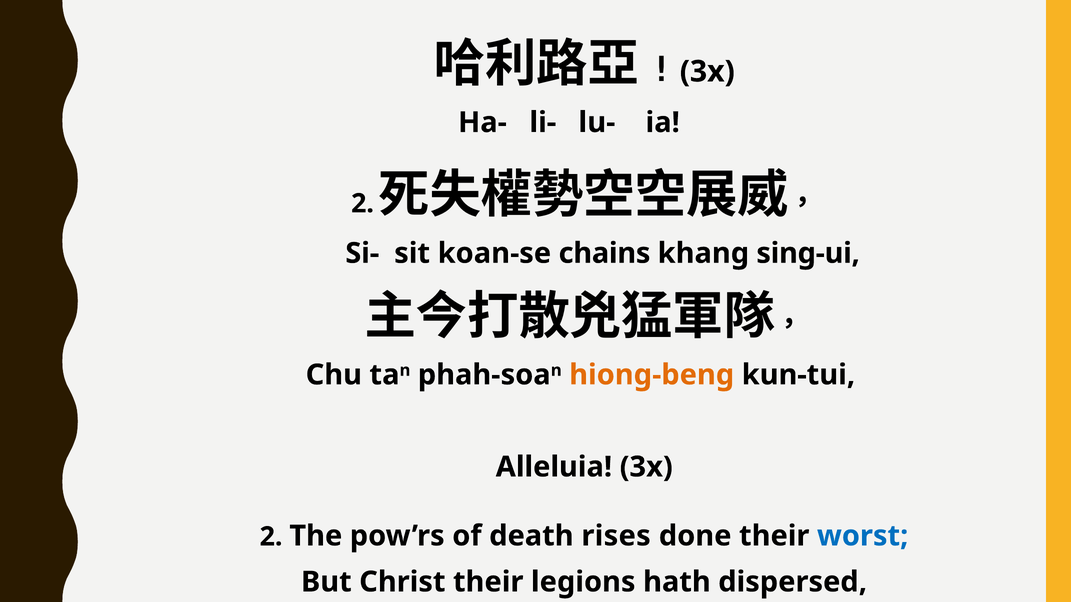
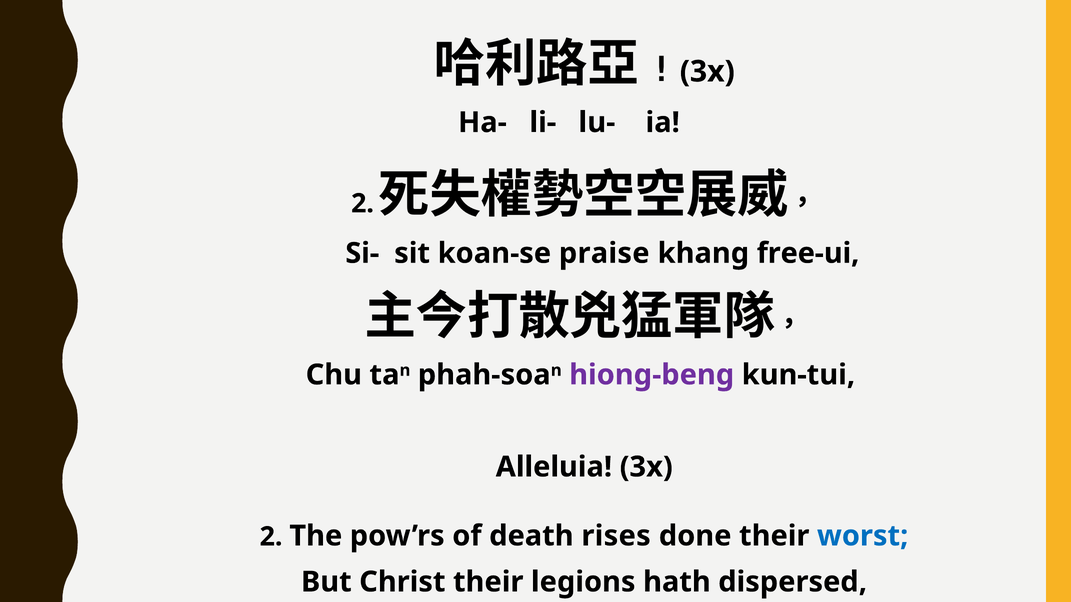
chains: chains -> praise
sing-ui: sing-ui -> free-ui
hiong-beng colour: orange -> purple
